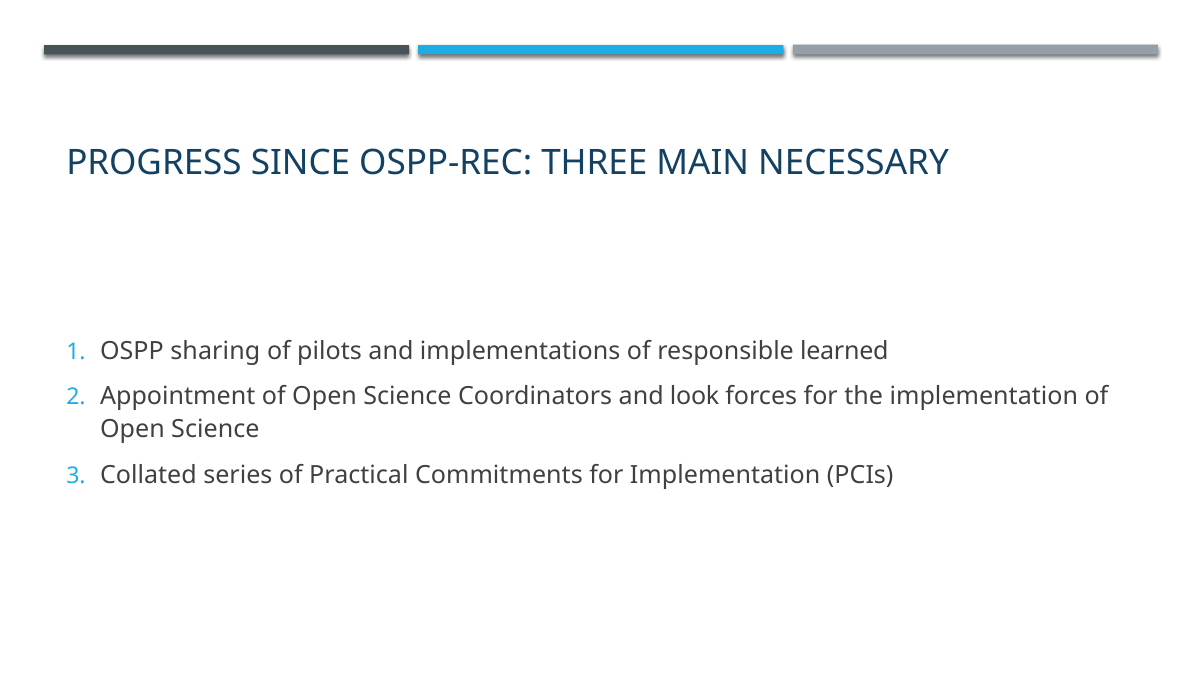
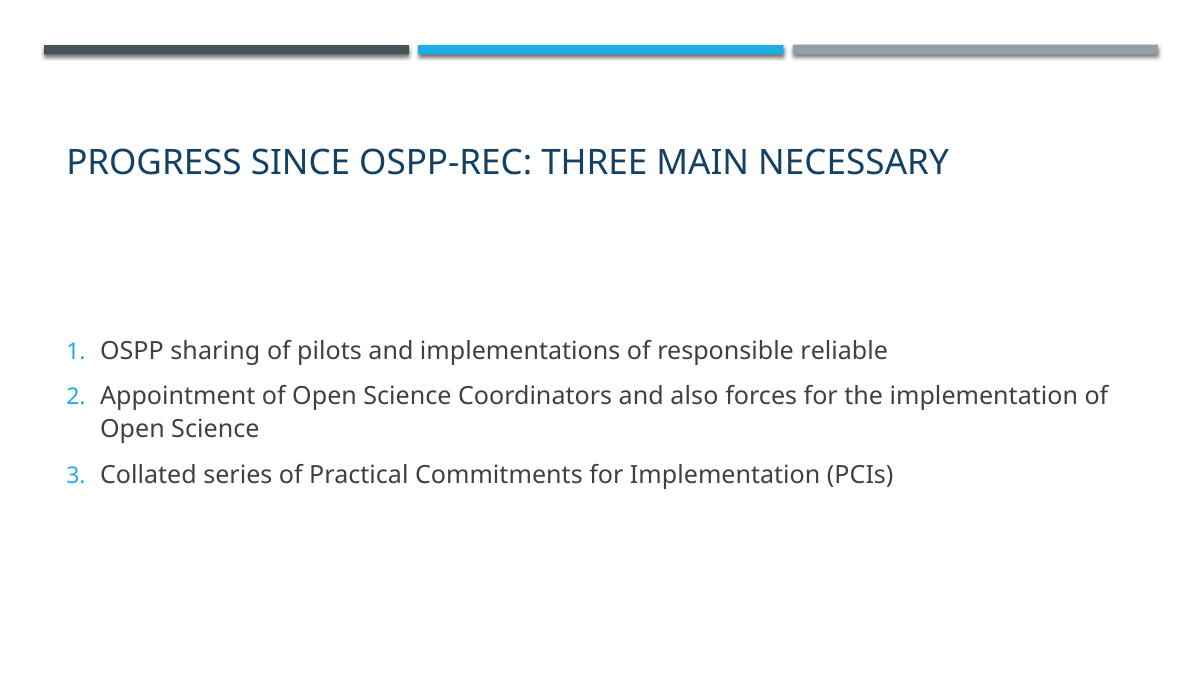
learned: learned -> reliable
look: look -> also
